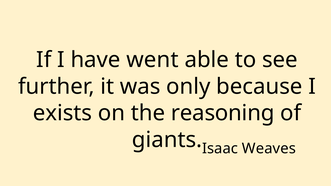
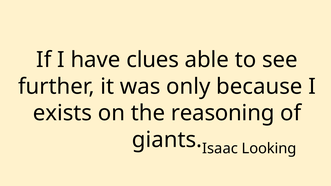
went: went -> clues
Weaves: Weaves -> Looking
